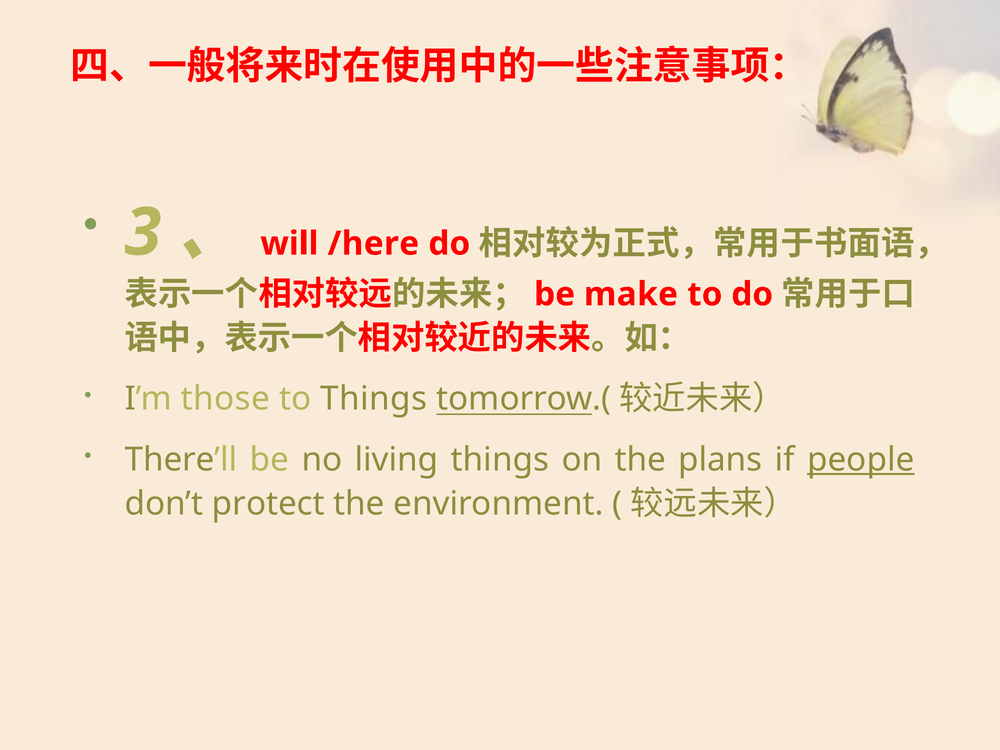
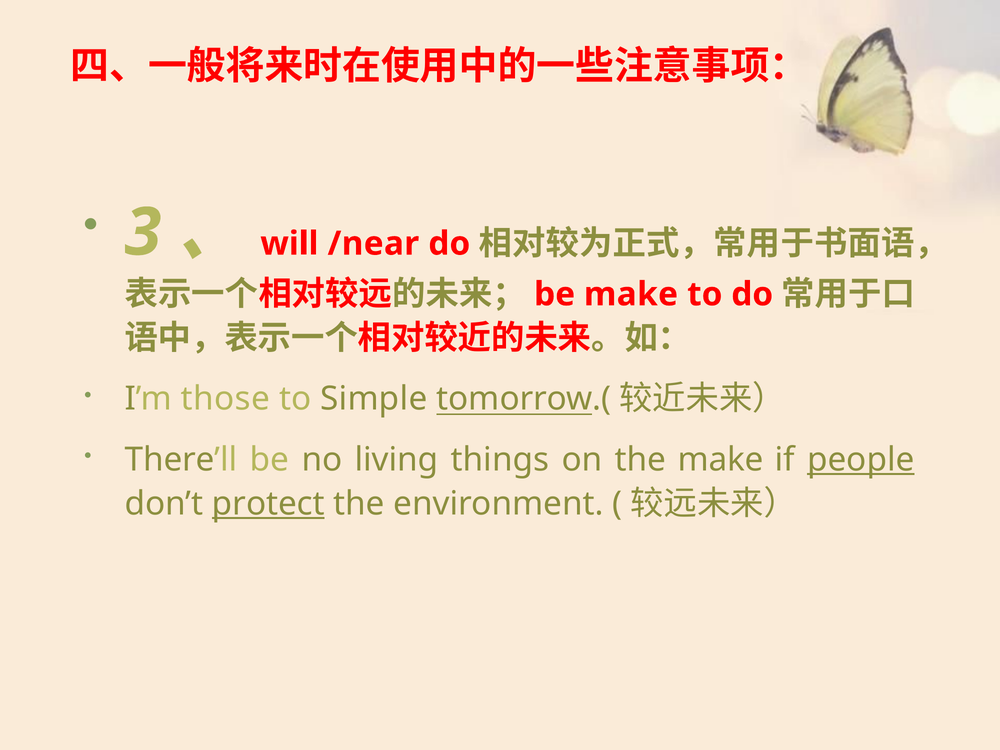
/here: /here -> /near
to Things: Things -> Simple
the plans: plans -> make
protect underline: none -> present
